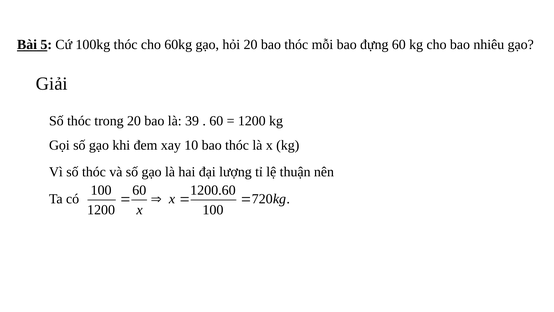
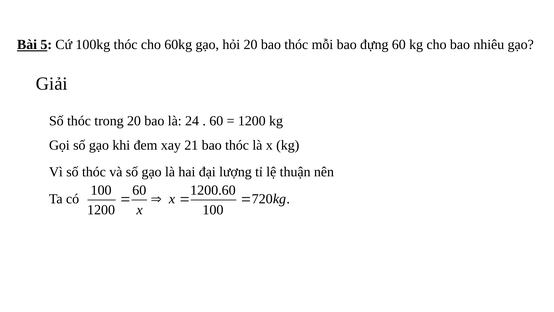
39: 39 -> 24
10: 10 -> 21
